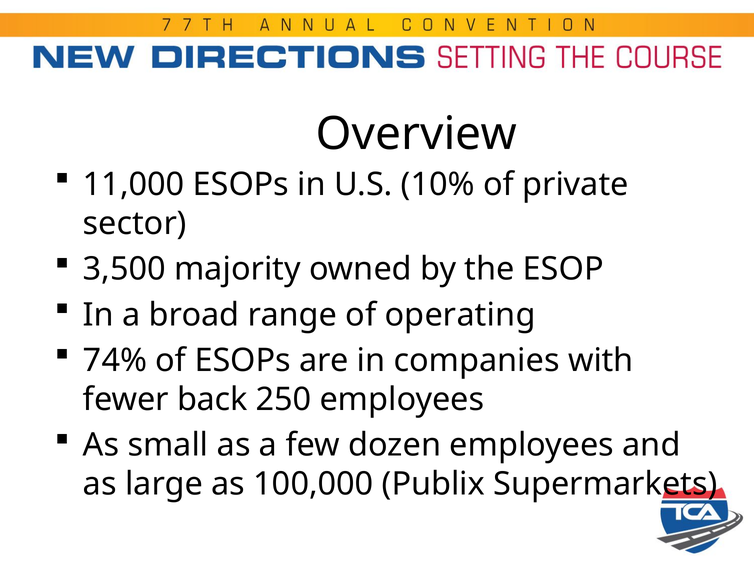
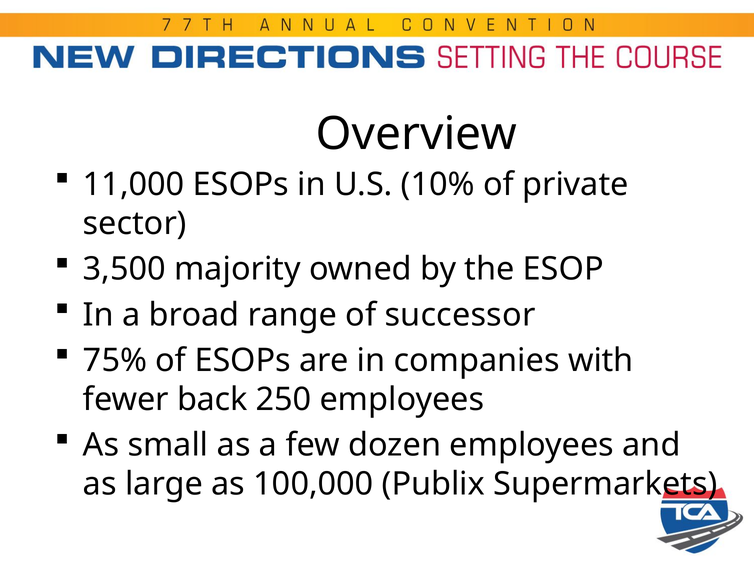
operating: operating -> successor
74%: 74% -> 75%
